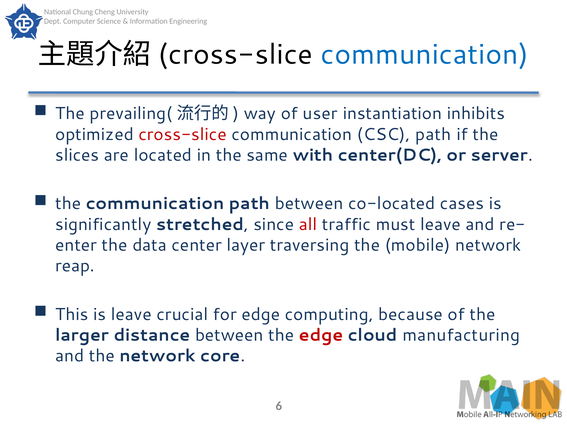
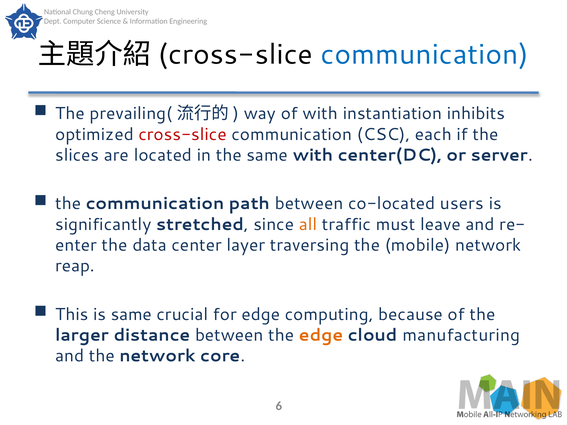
of user: user -> with
CSC path: path -> each
cases: cases -> users
all colour: red -> orange
is leave: leave -> same
edge at (321, 335) colour: red -> orange
